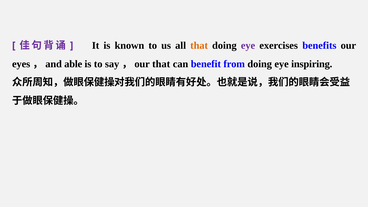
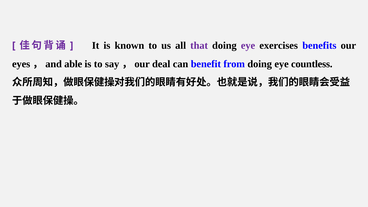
that at (199, 46) colour: orange -> purple
that at (161, 64): that -> deal
inspiring: inspiring -> countless
